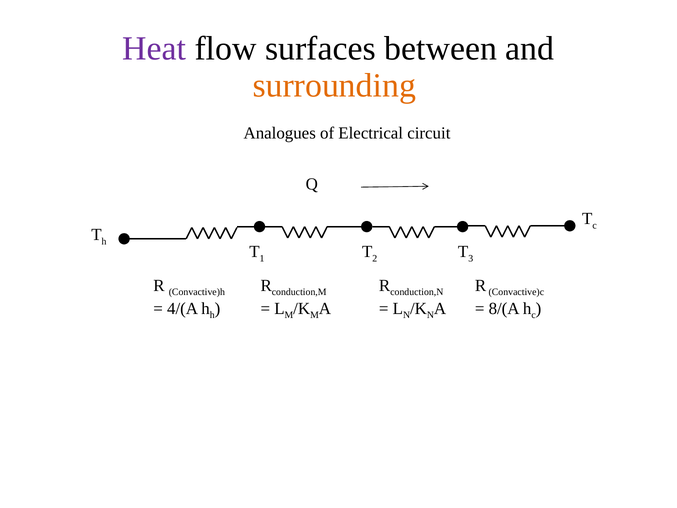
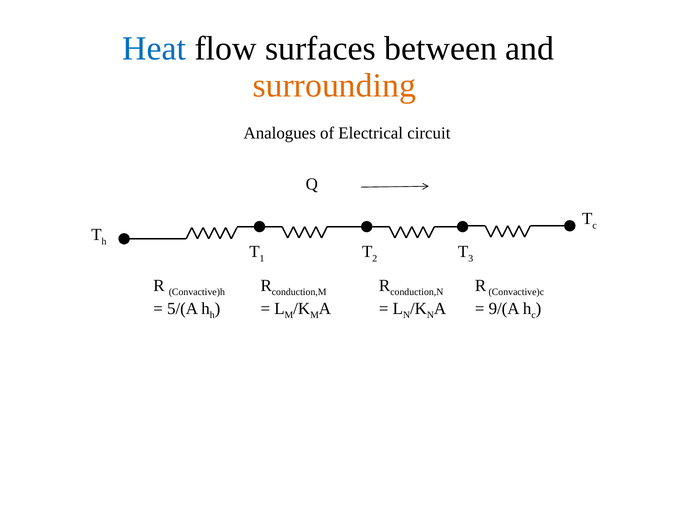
Heat colour: purple -> blue
4/(A: 4/(A -> 5/(A
8/(A: 8/(A -> 9/(A
